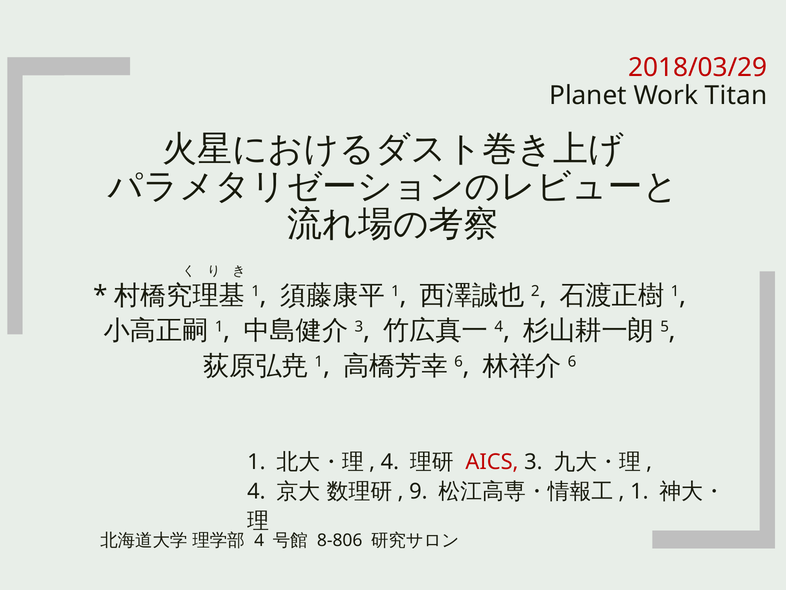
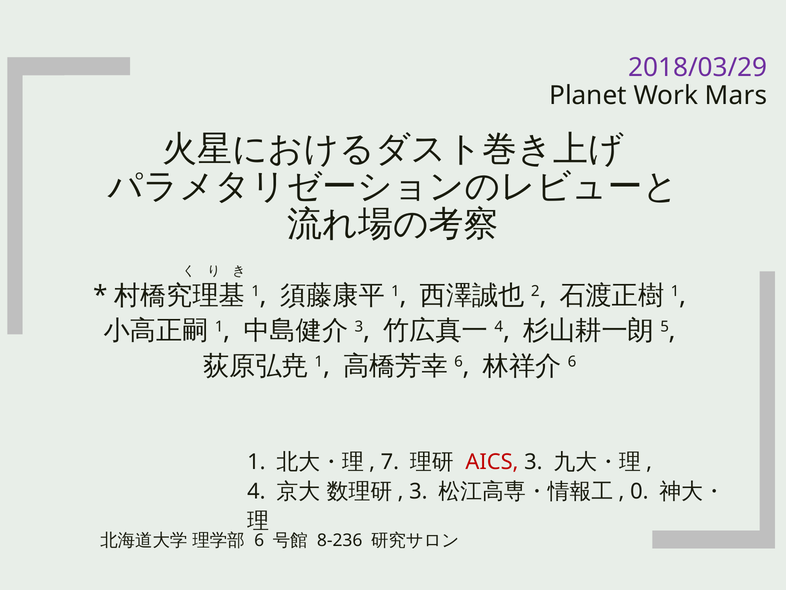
2018/03/29 colour: red -> purple
Titan: Titan -> Mars
4 at (390, 462): 4 -> 7
9 at (418, 491): 9 -> 3
1 at (639, 491): 1 -> 0
4 at (259, 540): 4 -> 6
8-806: 8-806 -> 8-236
